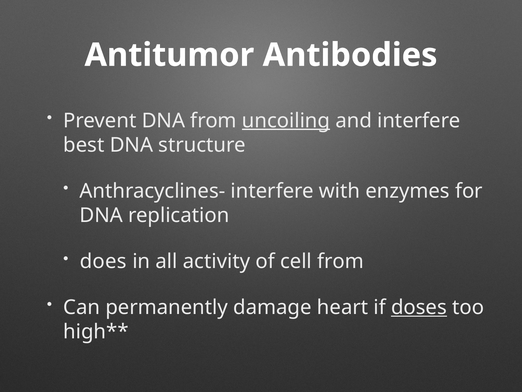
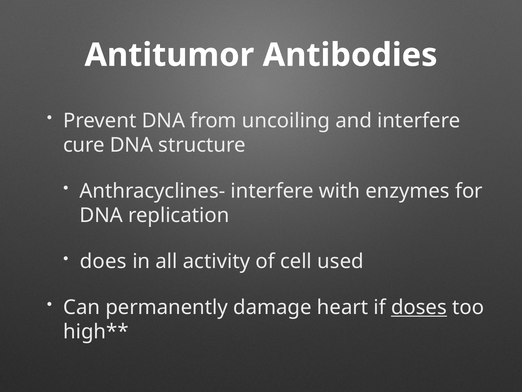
uncoiling underline: present -> none
best: best -> cure
cell from: from -> used
